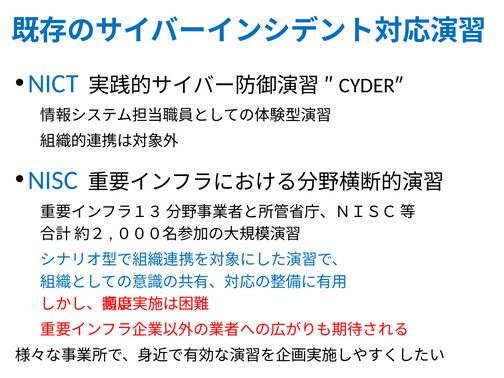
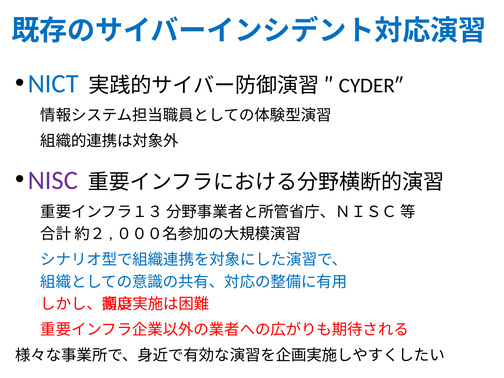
NISC colour: blue -> purple
